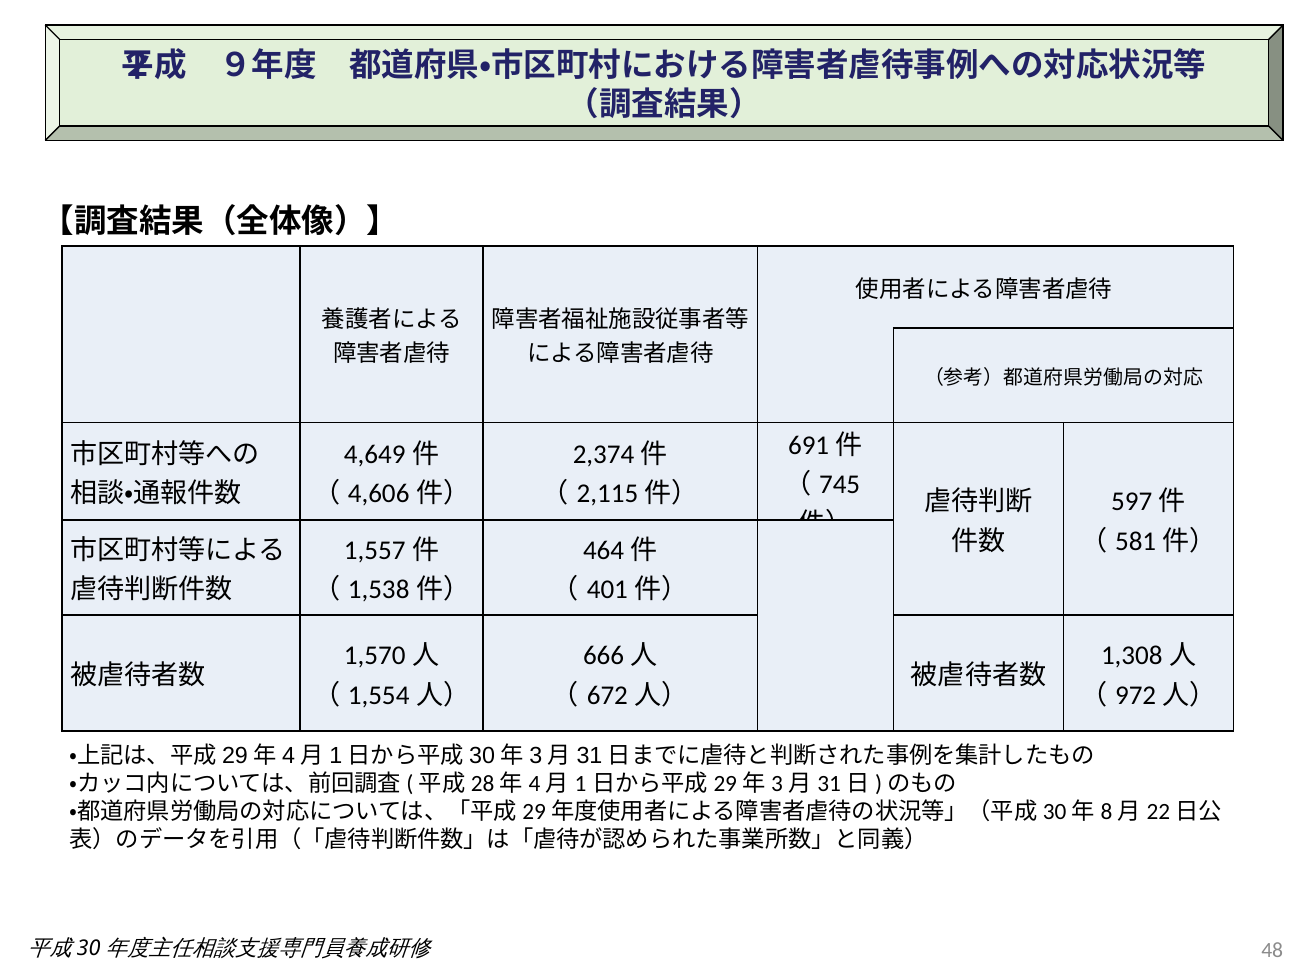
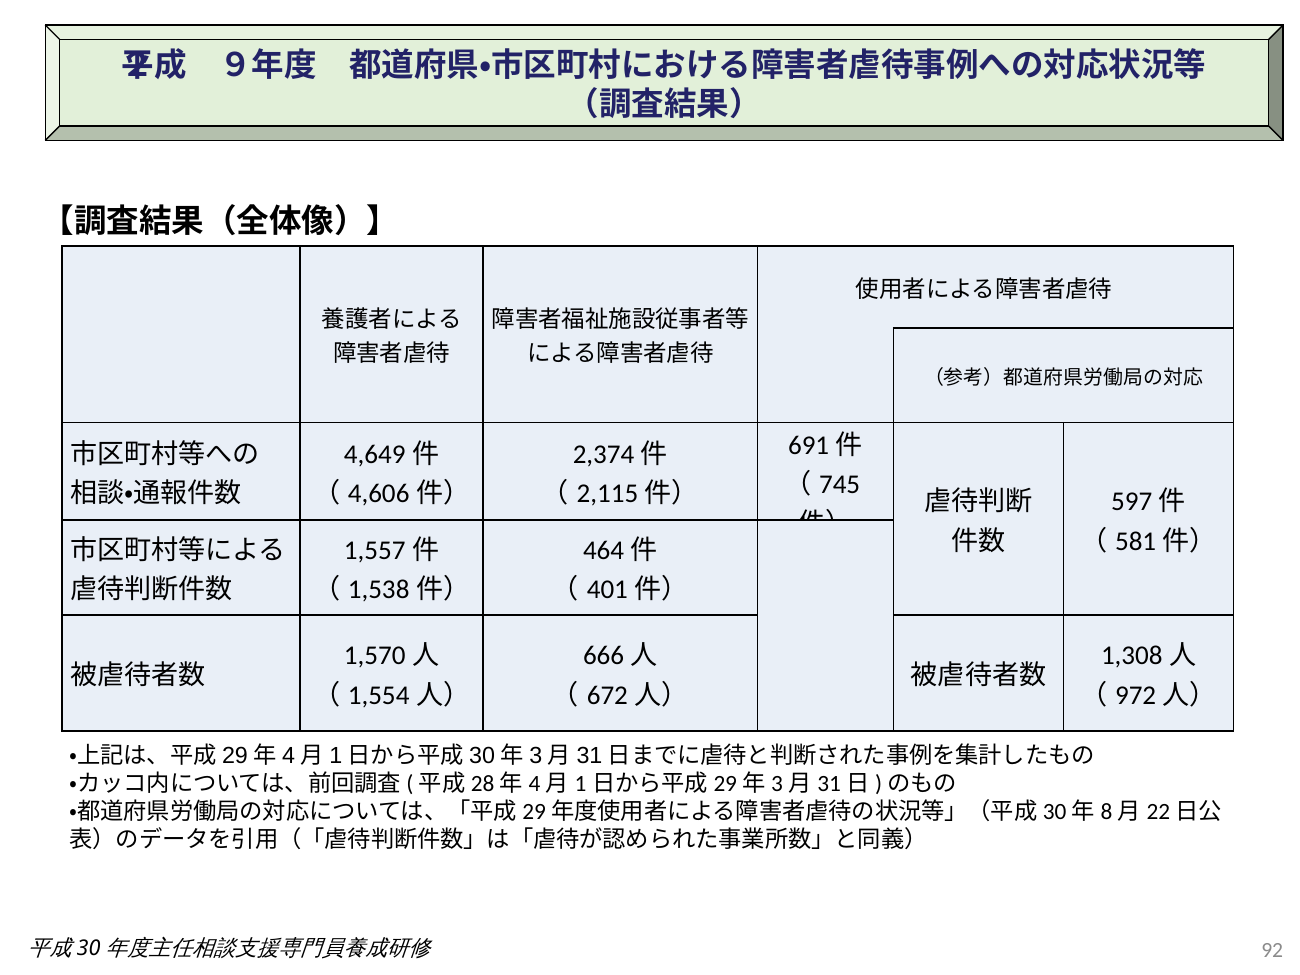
48: 48 -> 92
